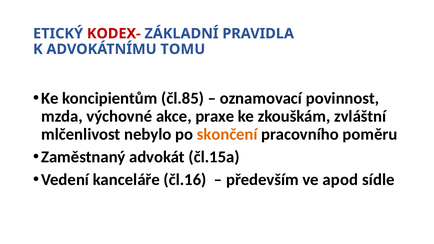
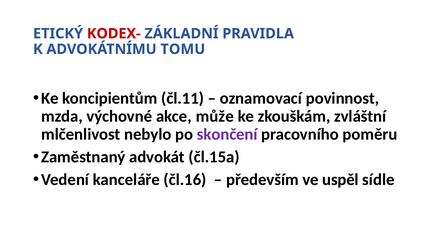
čl.85: čl.85 -> čl.11
praxe: praxe -> může
skončení colour: orange -> purple
apod: apod -> uspěl
